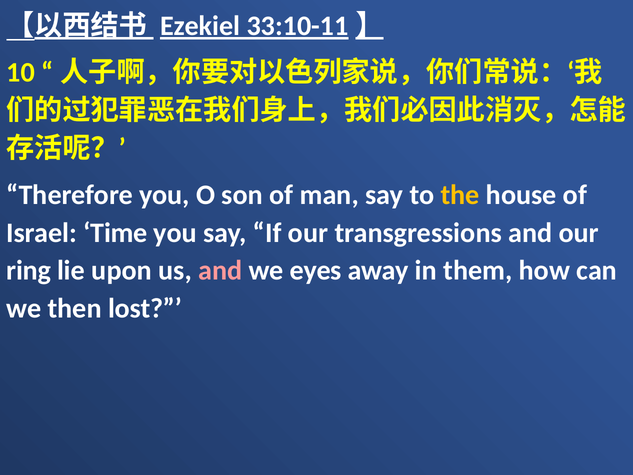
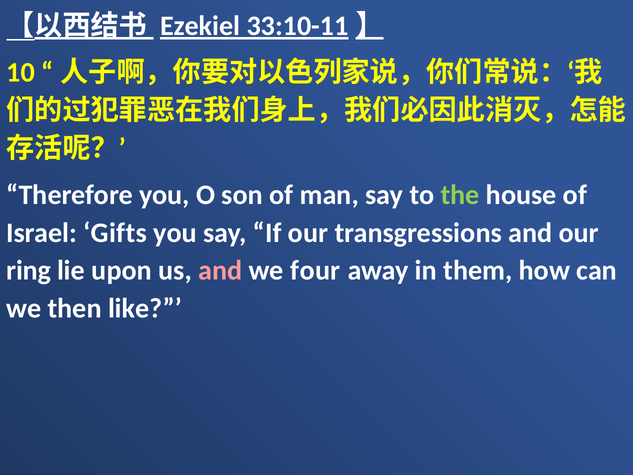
the colour: yellow -> light green
Time: Time -> Gifts
eyes: eyes -> four
lost: lost -> like
